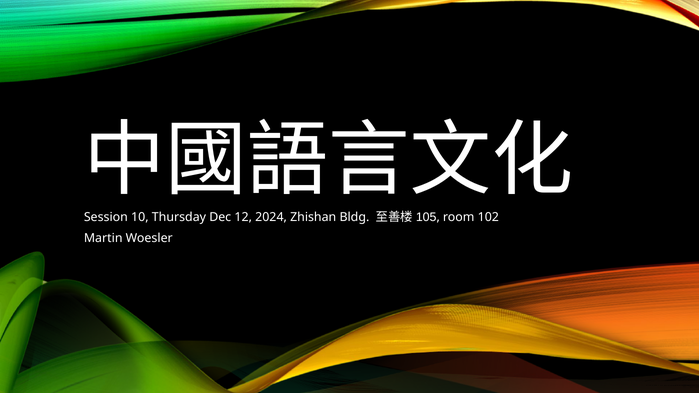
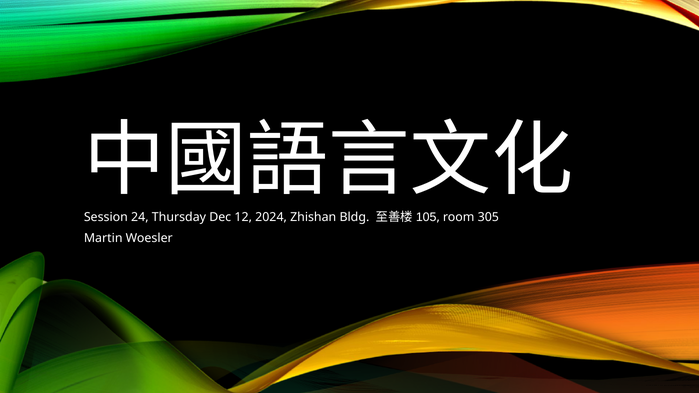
10: 10 -> 24
102: 102 -> 305
